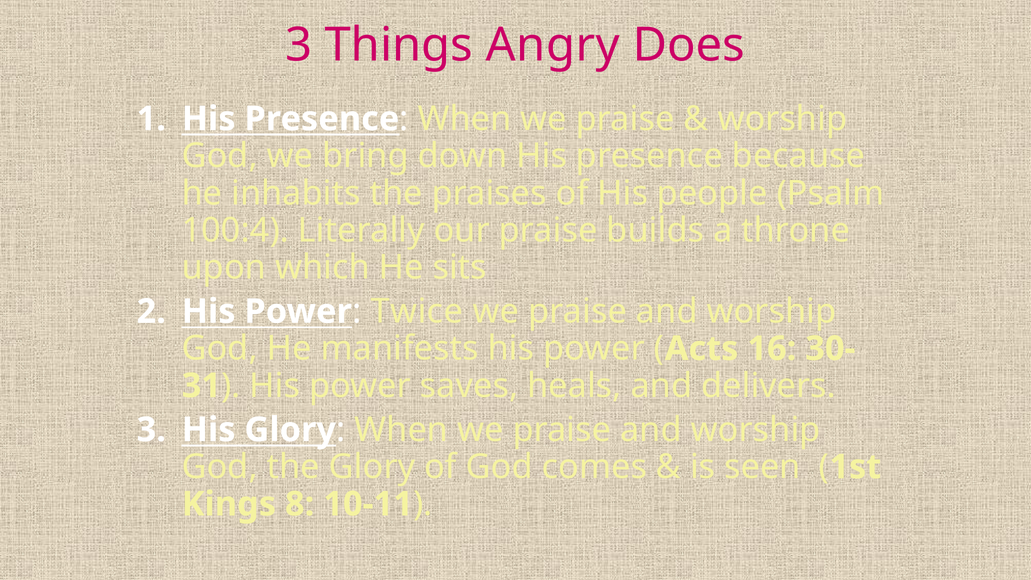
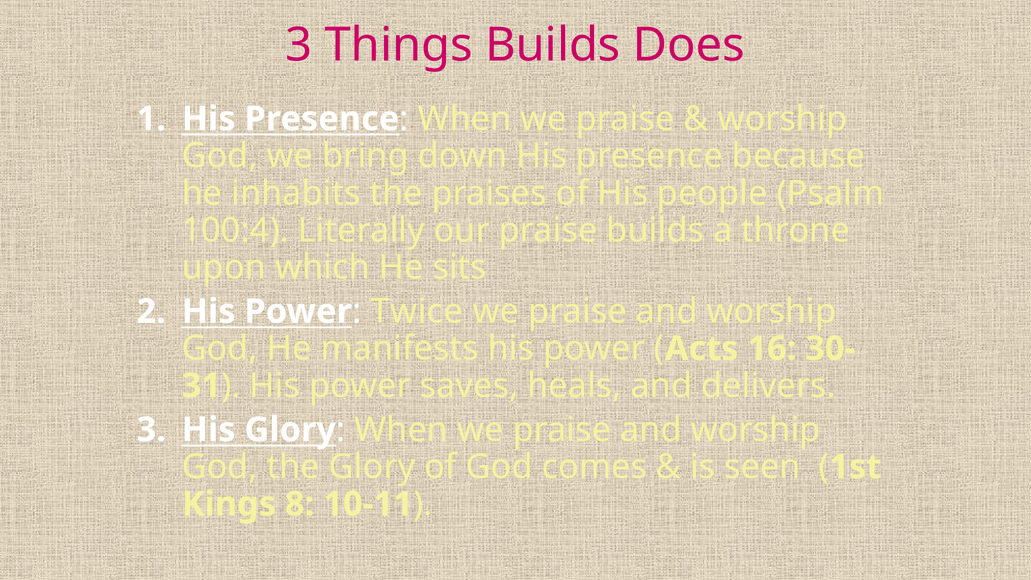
Things Angry: Angry -> Builds
